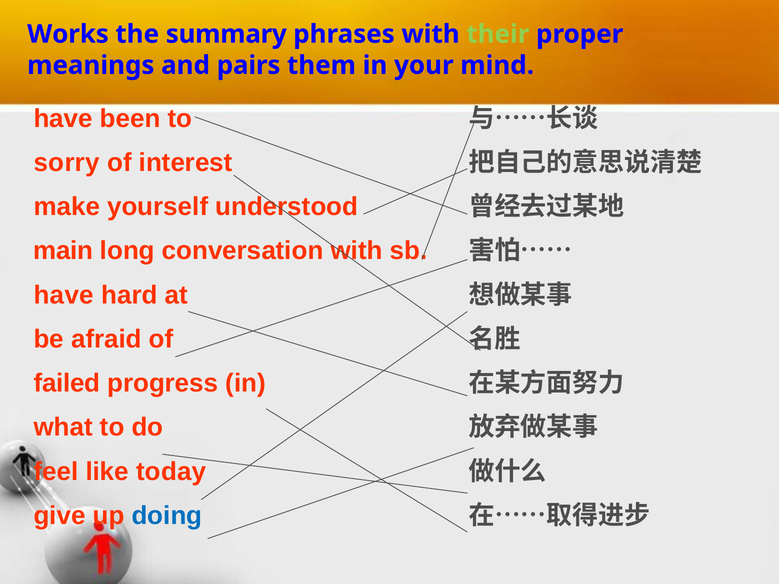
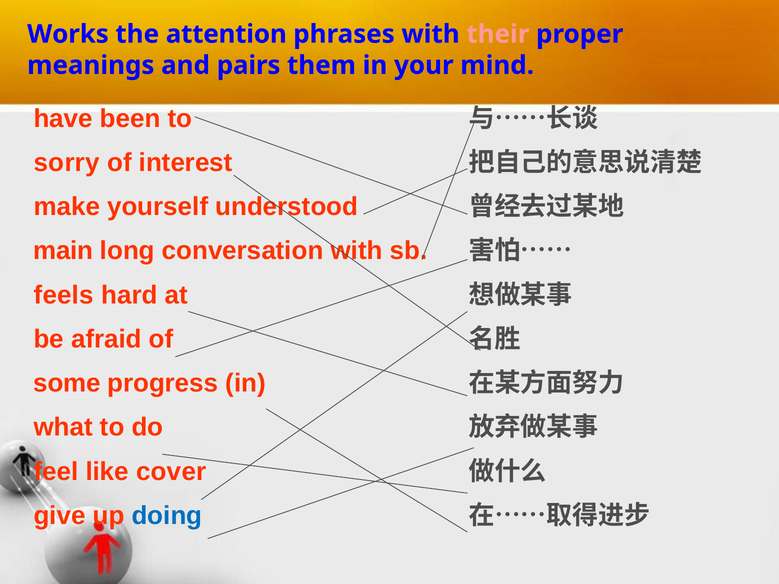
summary: summary -> attention
their colour: light green -> pink
have at (64, 295): have -> feels
failed: failed -> some
today: today -> cover
